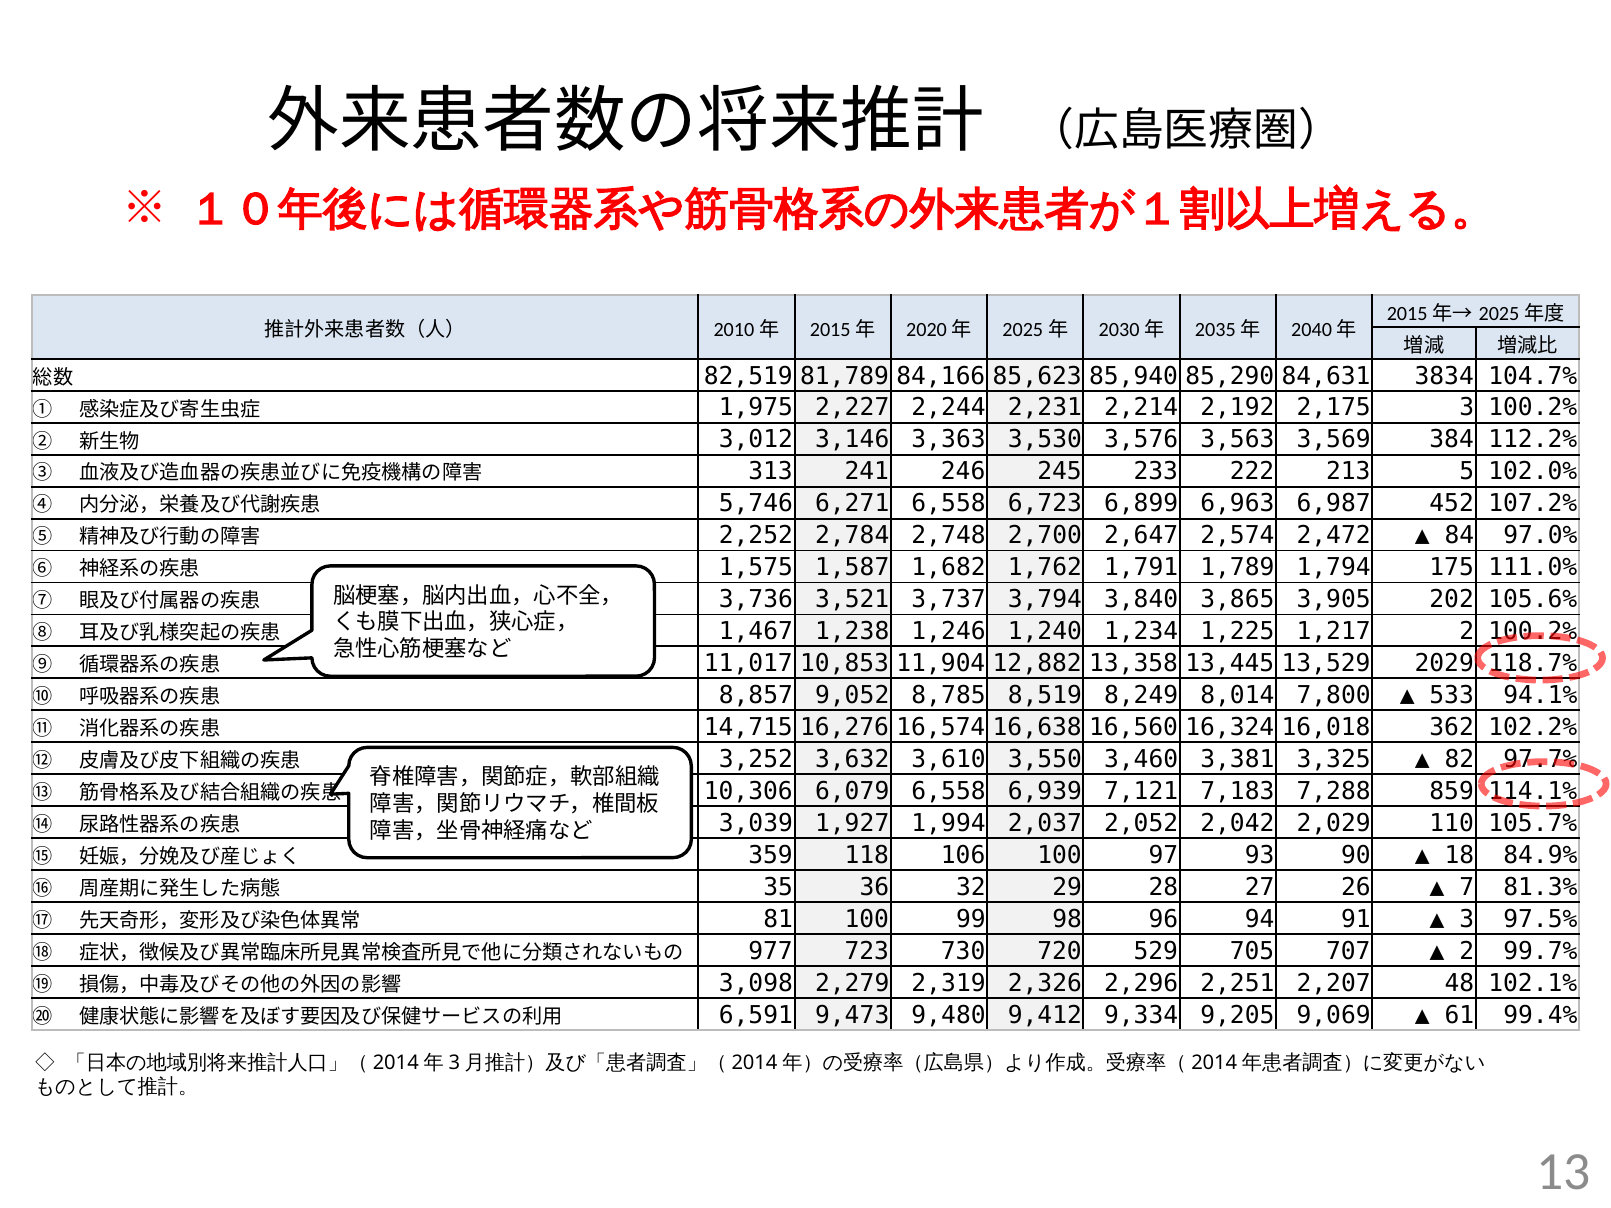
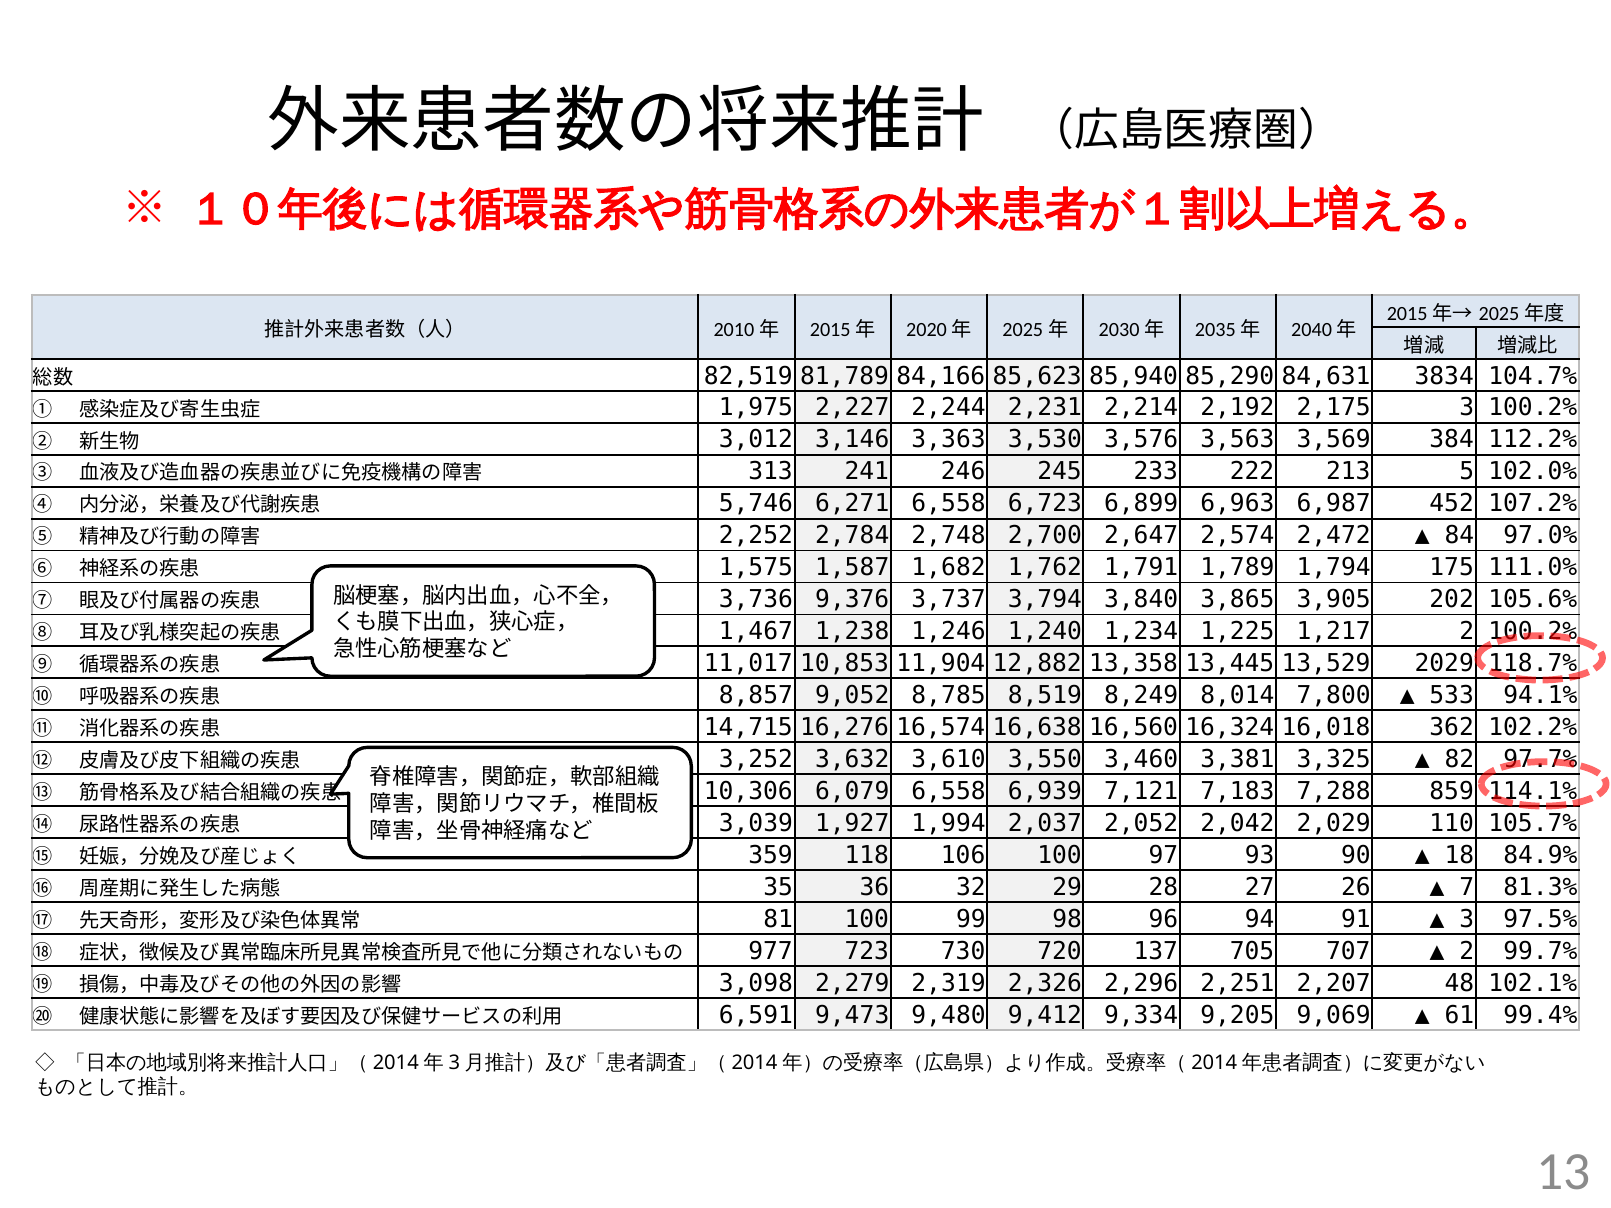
3,521: 3,521 -> 9,376
529: 529 -> 137
